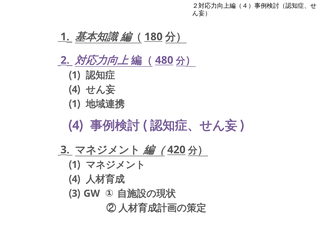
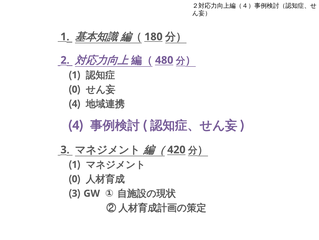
4 at (75, 89): 4 -> 0
1 at (75, 104): 1 -> 4
4 at (75, 179): 4 -> 0
